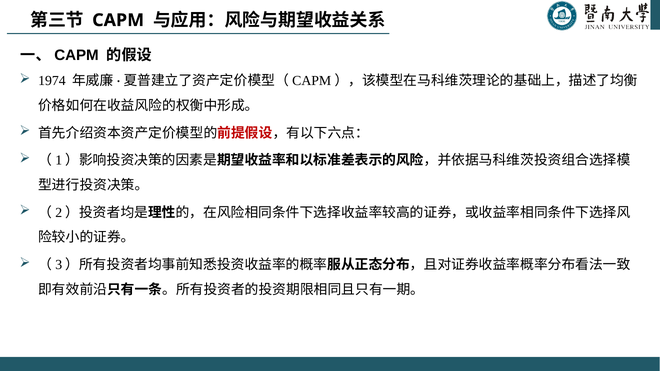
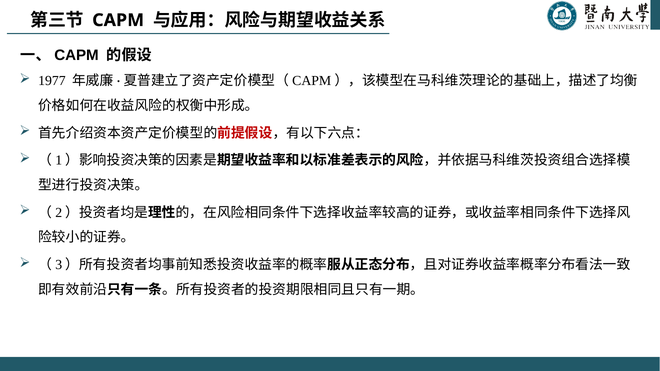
1974: 1974 -> 1977
